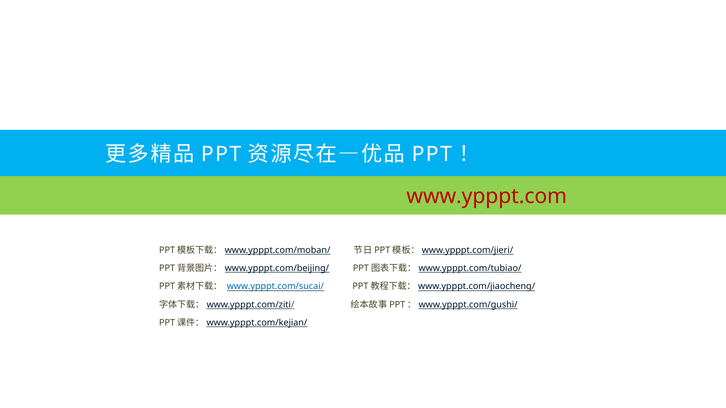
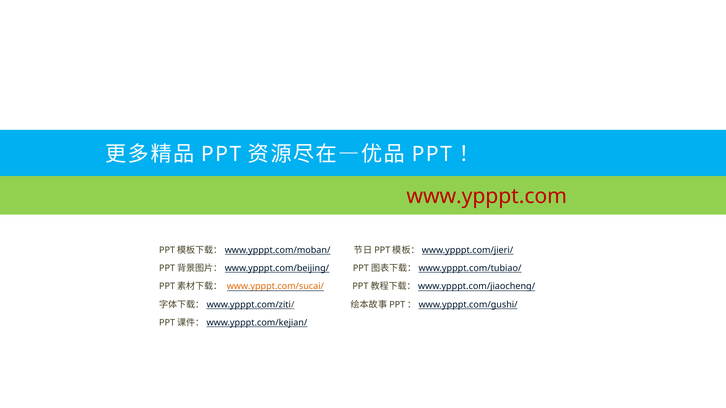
www.ypppt.com/sucai/ colour: blue -> orange
